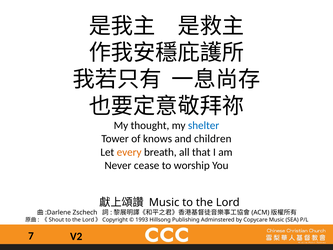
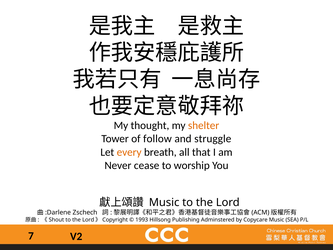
shelter colour: blue -> orange
knows: knows -> follow
children: children -> struggle
